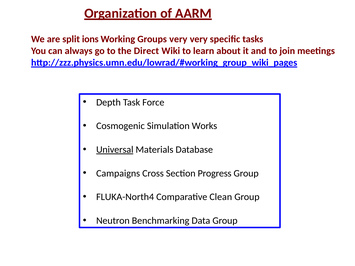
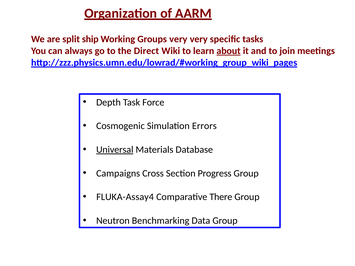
ions: ions -> ship
about underline: none -> present
Works: Works -> Errors
FLUKA-North4: FLUKA-North4 -> FLUKA-Assay4
Clean: Clean -> There
